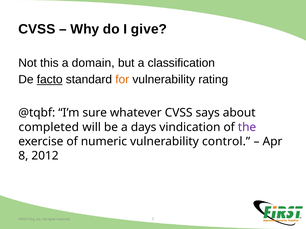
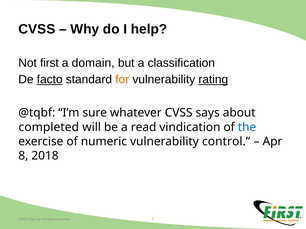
give: give -> help
this: this -> first
rating underline: none -> present
days: days -> read
the colour: purple -> blue
2012: 2012 -> 2018
